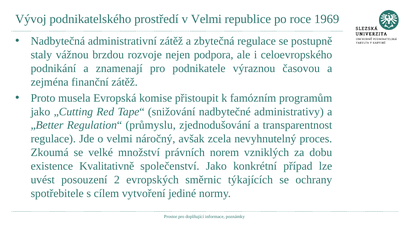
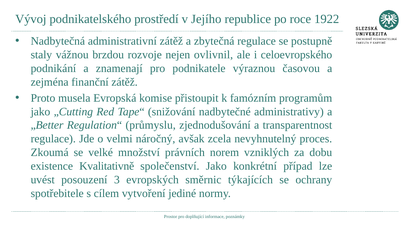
v Velmi: Velmi -> Jejího
1969: 1969 -> 1922
podpora: podpora -> ovlivnil
2: 2 -> 3
